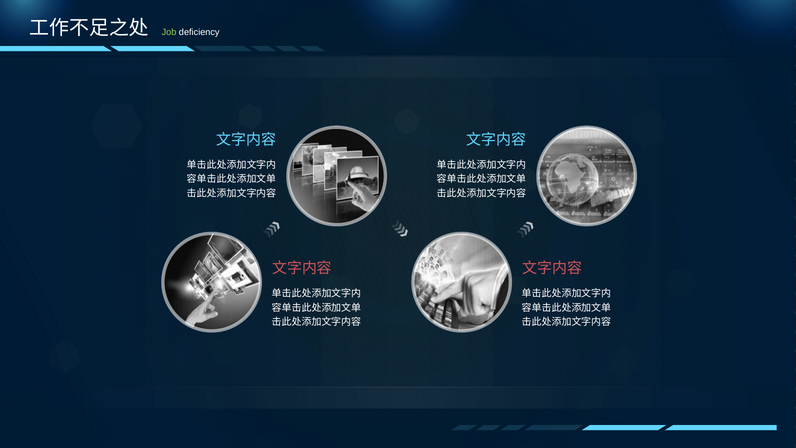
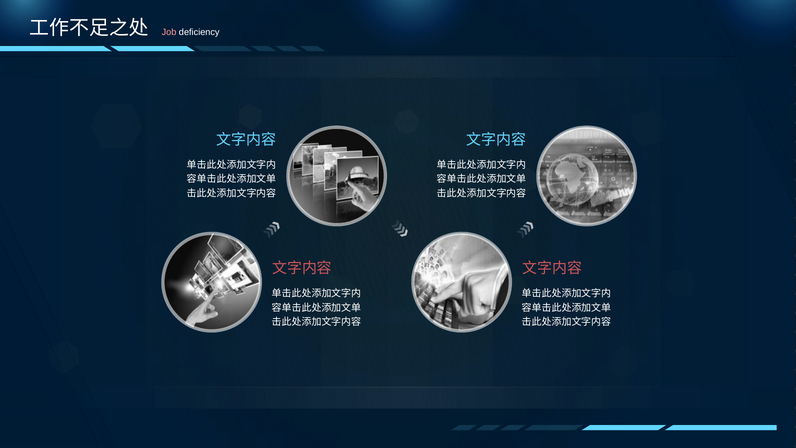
Job colour: light green -> pink
